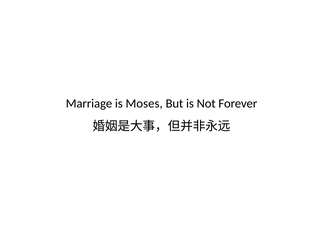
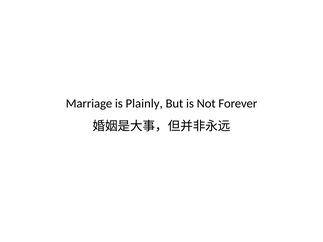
Moses: Moses -> Plainly
